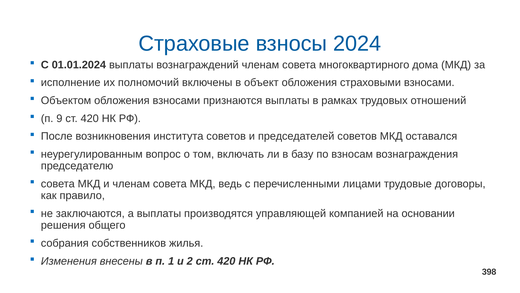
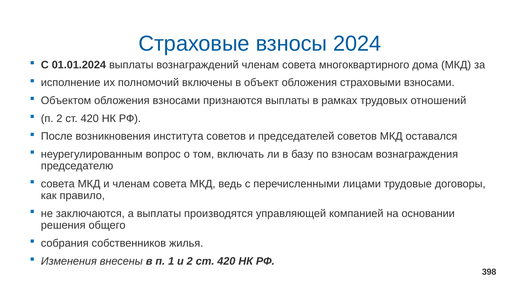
п 9: 9 -> 2
